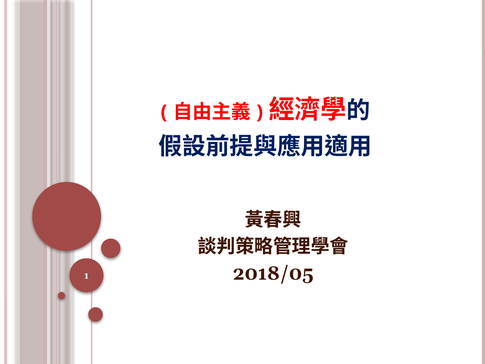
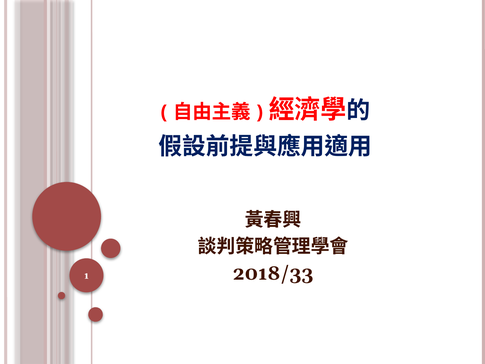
2018/05: 2018/05 -> 2018/33
